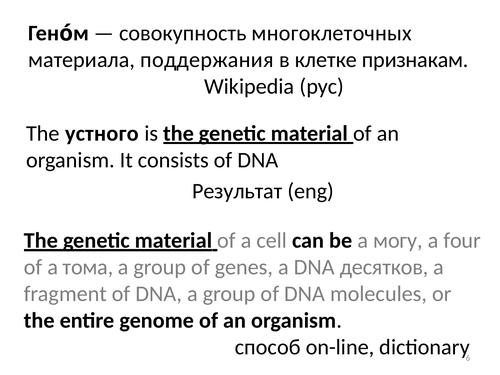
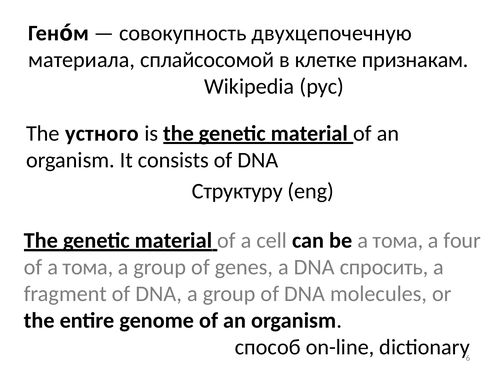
многоклеточных: многоклеточных -> двухцепочечную
поддержания: поддержания -> сплайсосомой
Результат: Результат -> Структуру
be a могу: могу -> тома
десятков: десятков -> спросить
